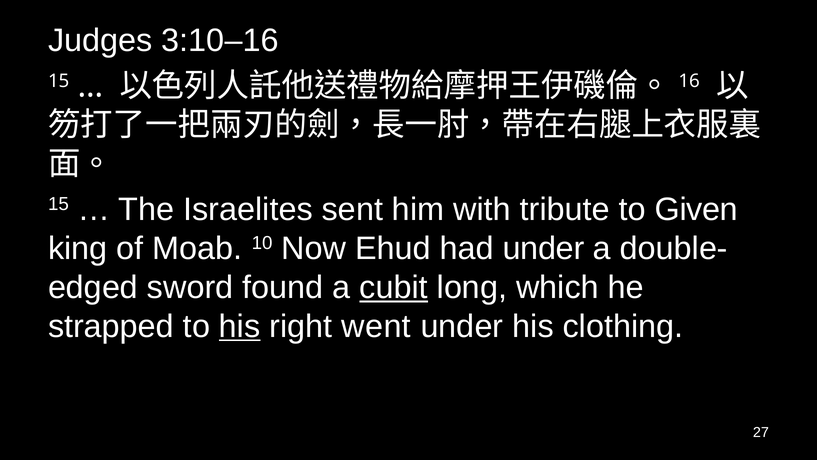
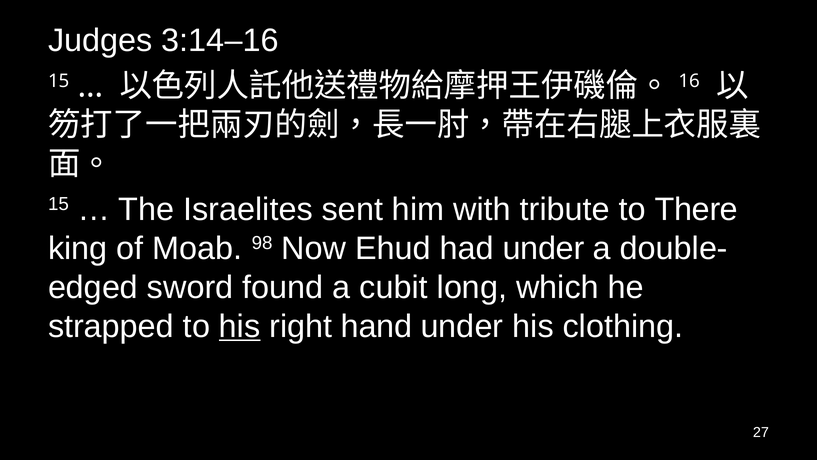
3:10–16: 3:10–16 -> 3:14–16
Given: Given -> There
10: 10 -> 98
cubit underline: present -> none
went: went -> hand
